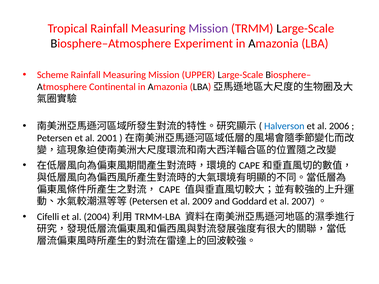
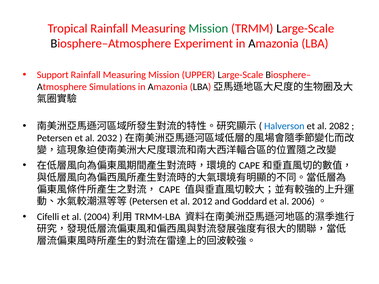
Mission at (208, 28) colour: purple -> green
Scheme: Scheme -> Support
Continental: Continental -> Simulations
2006: 2006 -> 2082
2001: 2001 -> 2032
2009: 2009 -> 2012
2007: 2007 -> 2006
